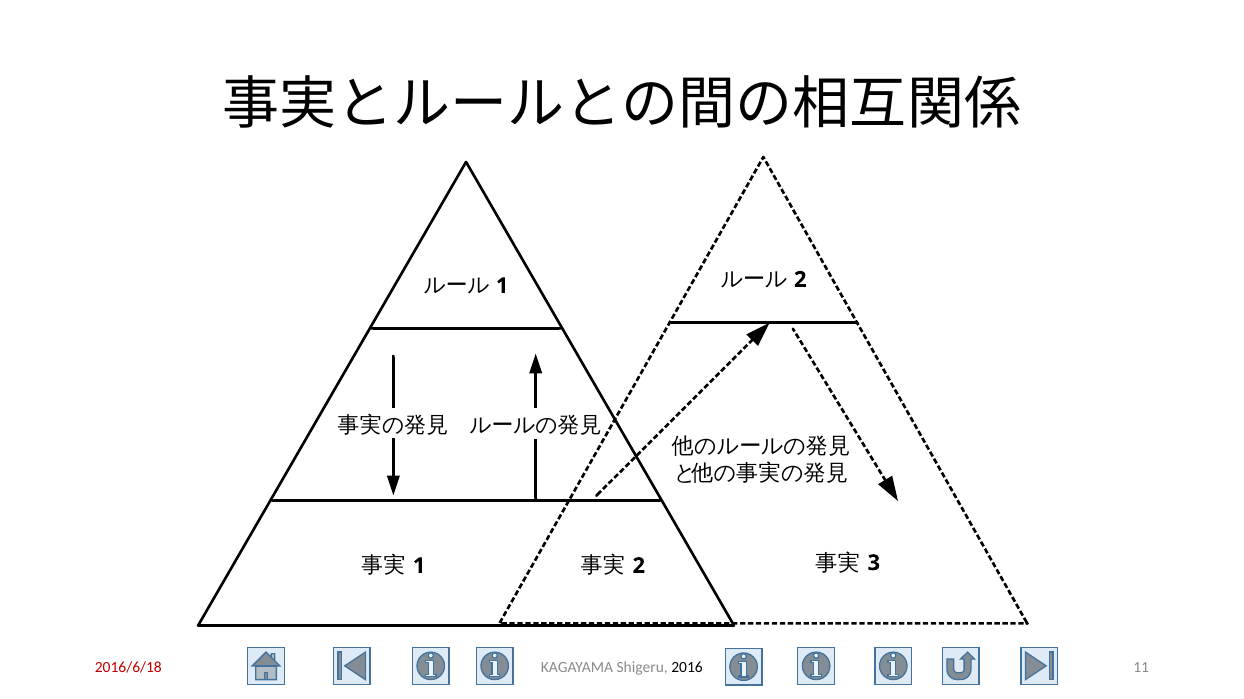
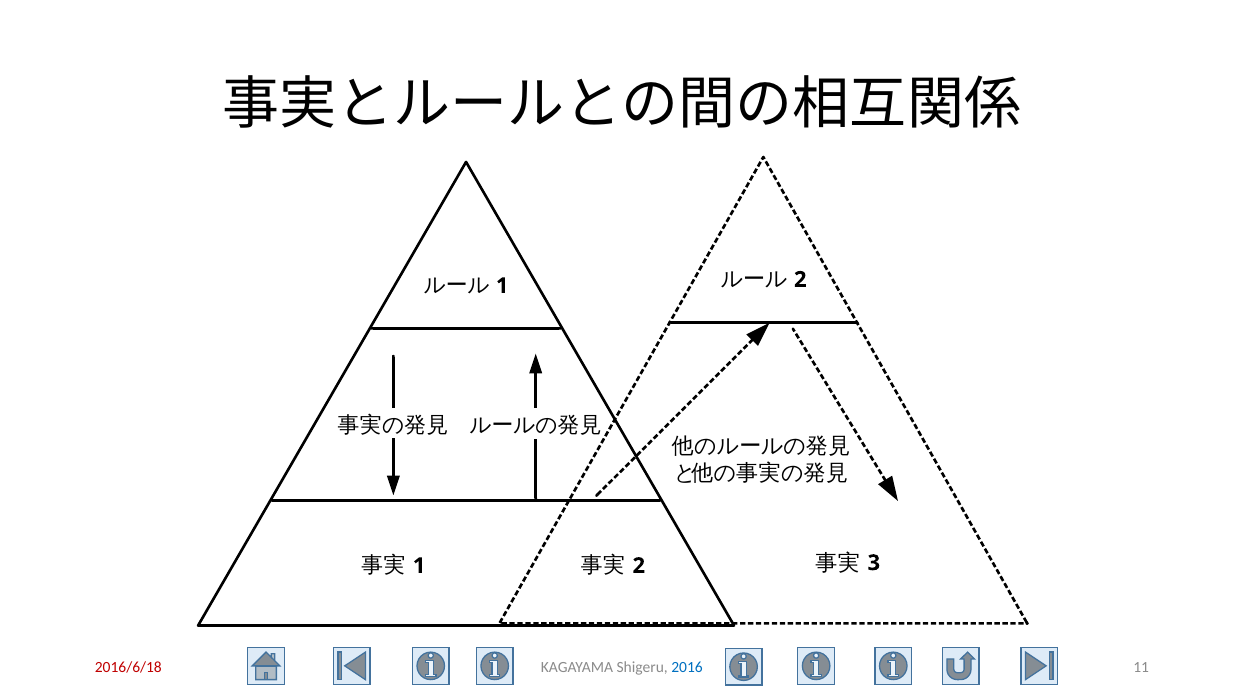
2016 colour: black -> blue
